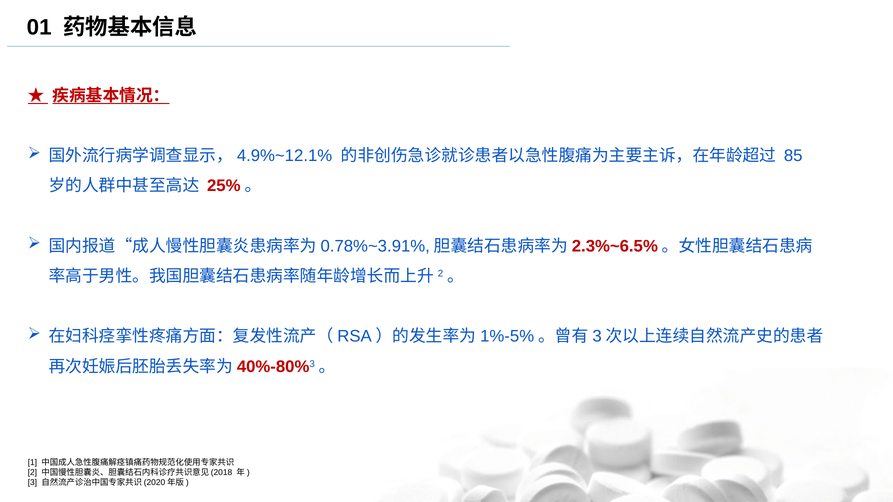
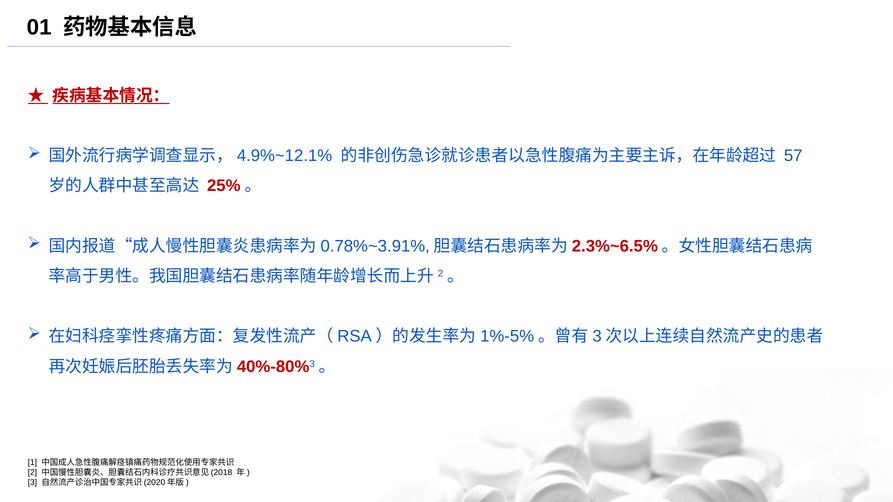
85: 85 -> 57
